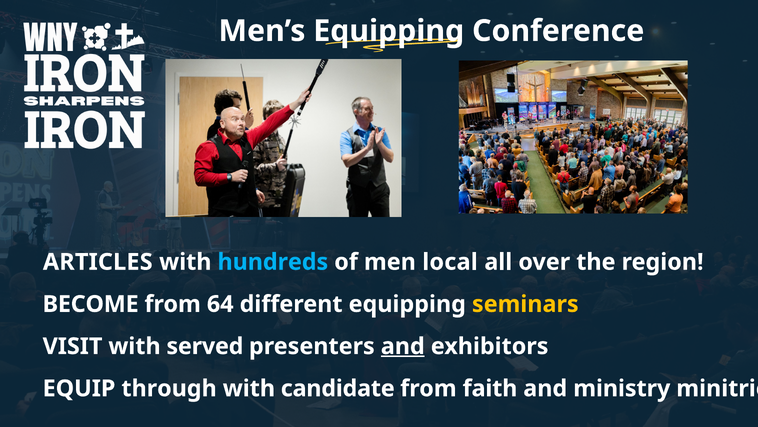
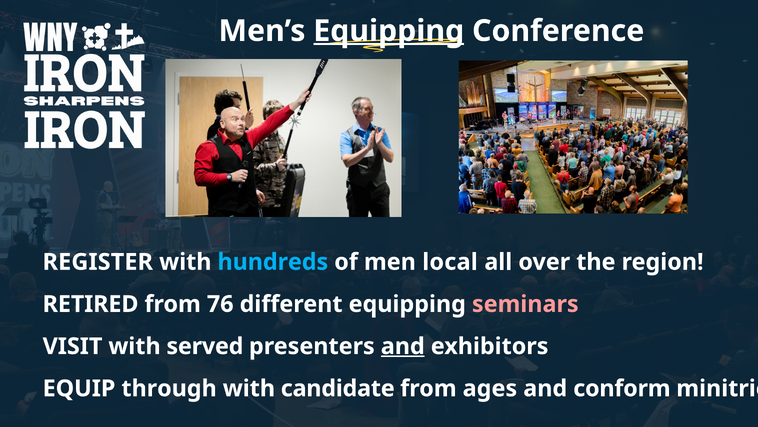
Equipping at (389, 31) underline: none -> present
ARTICLES: ARTICLES -> REGISTER
BECOME: BECOME -> RETIRED
64: 64 -> 76
seminars colour: yellow -> pink
faith: faith -> ages
ministry: ministry -> conform
